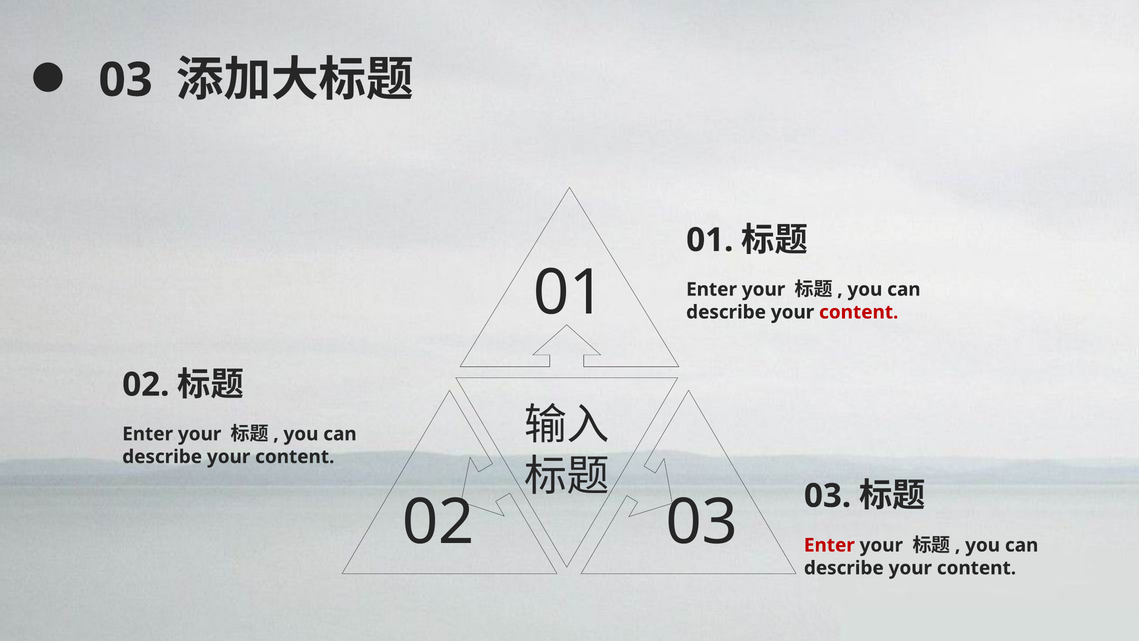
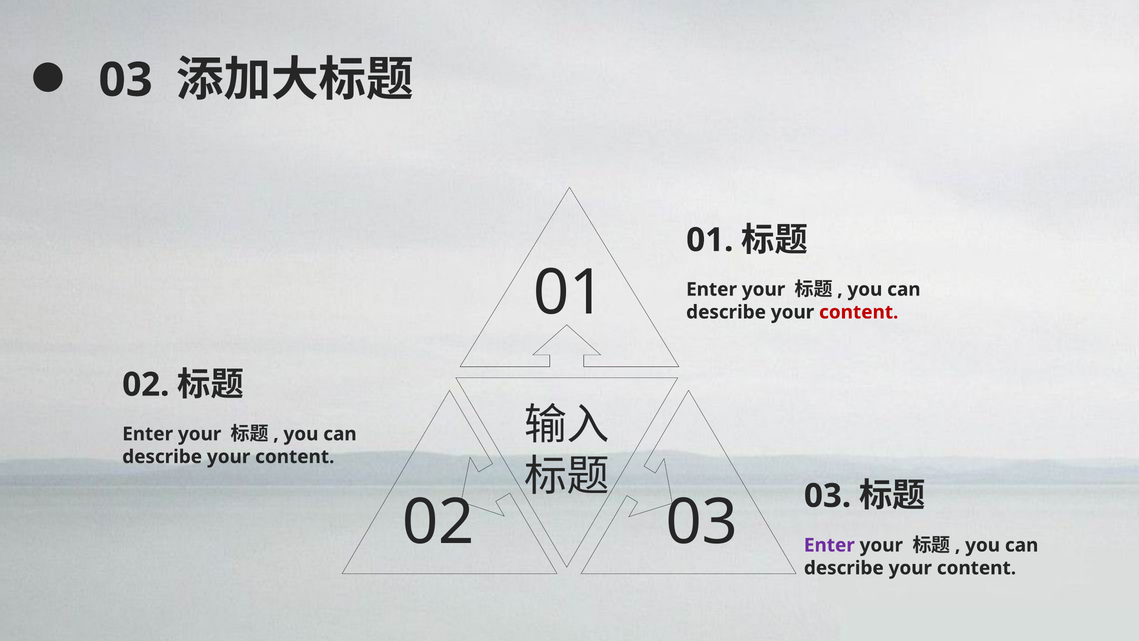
Enter at (829, 545) colour: red -> purple
